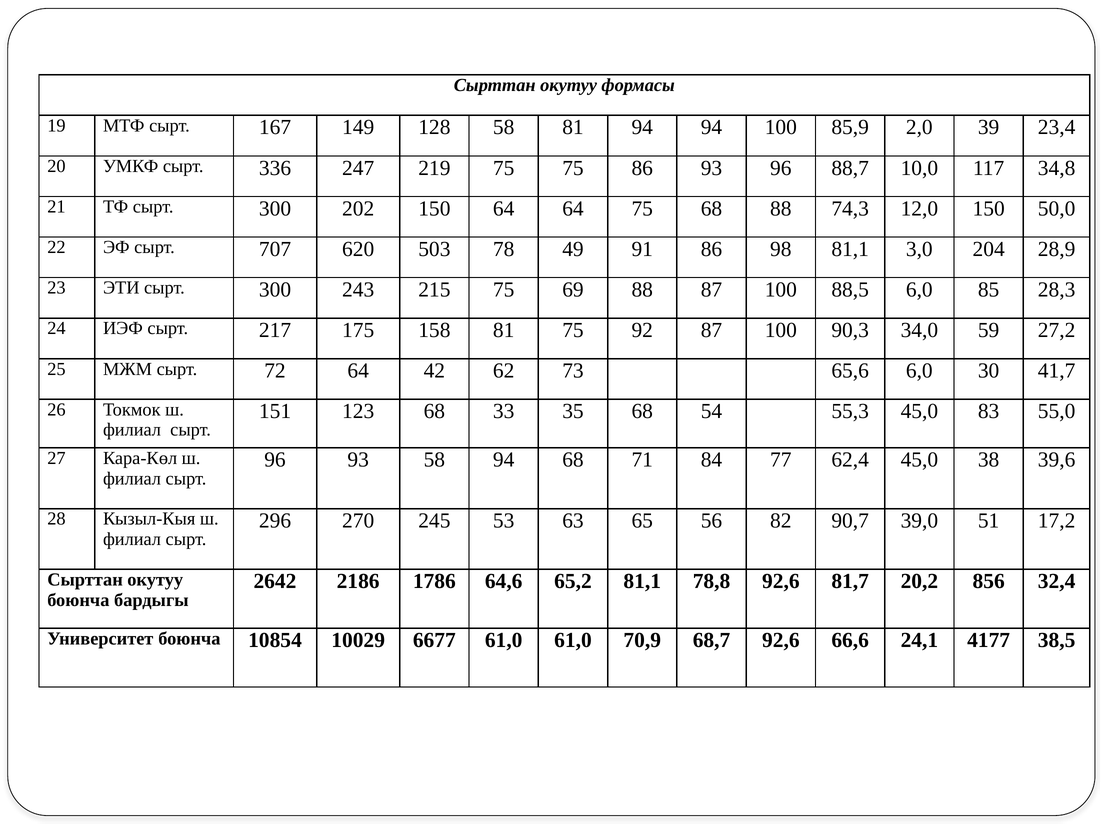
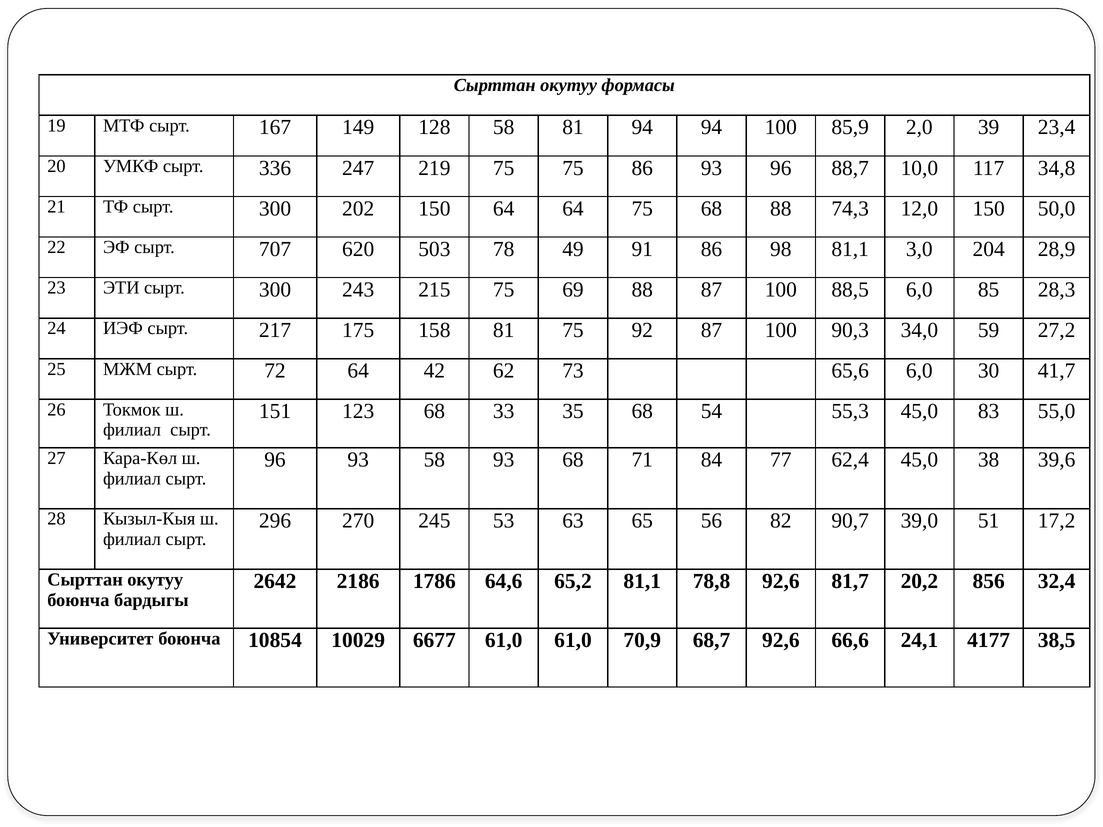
58 94: 94 -> 93
